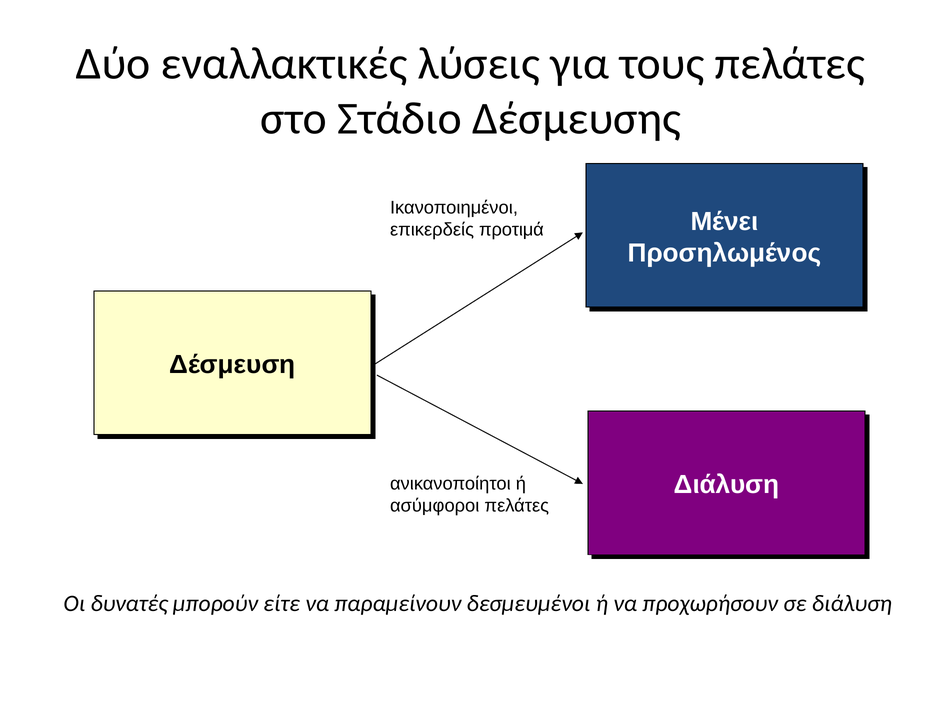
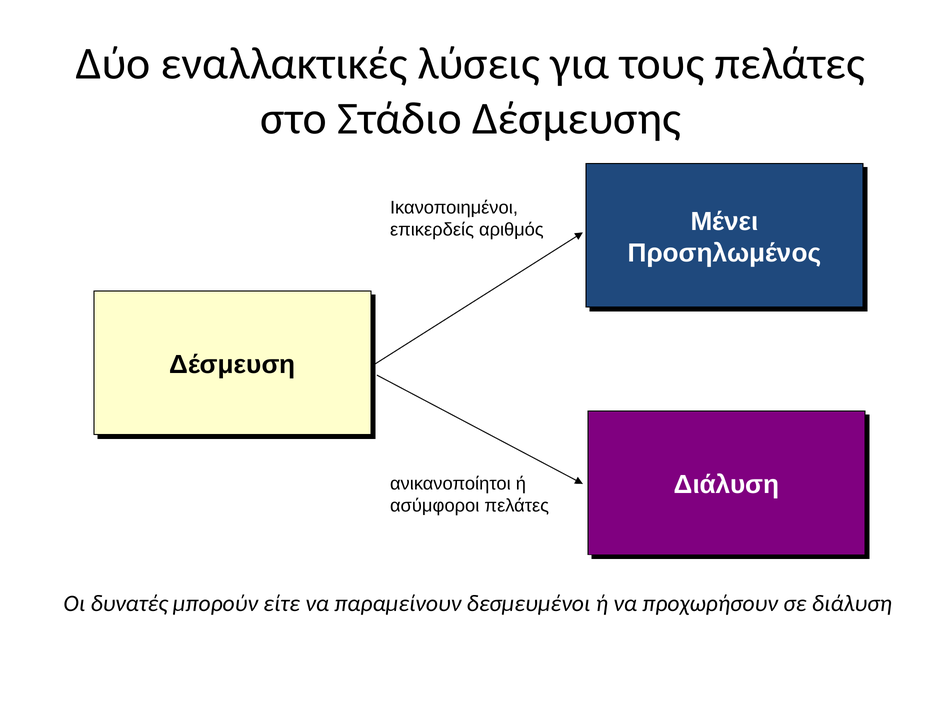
προτιμά: προτιμά -> αριθμός
